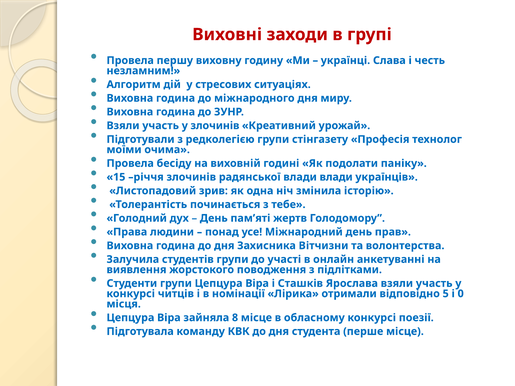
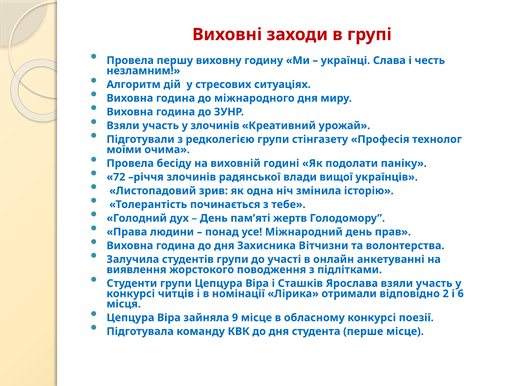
15: 15 -> 72
влади влади: влади -> вищої
5: 5 -> 2
0: 0 -> 6
8: 8 -> 9
